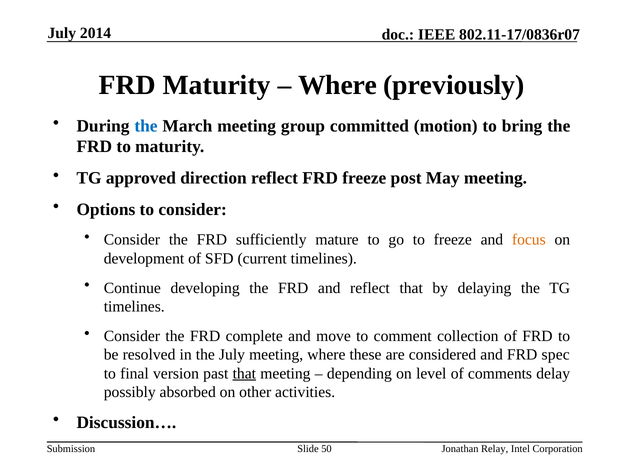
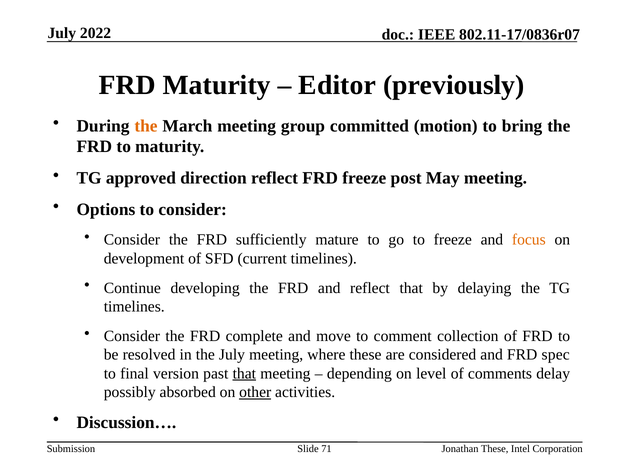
2014: 2014 -> 2022
Where at (337, 85): Where -> Editor
the at (146, 126) colour: blue -> orange
other underline: none -> present
50: 50 -> 71
Jonathan Relay: Relay -> These
